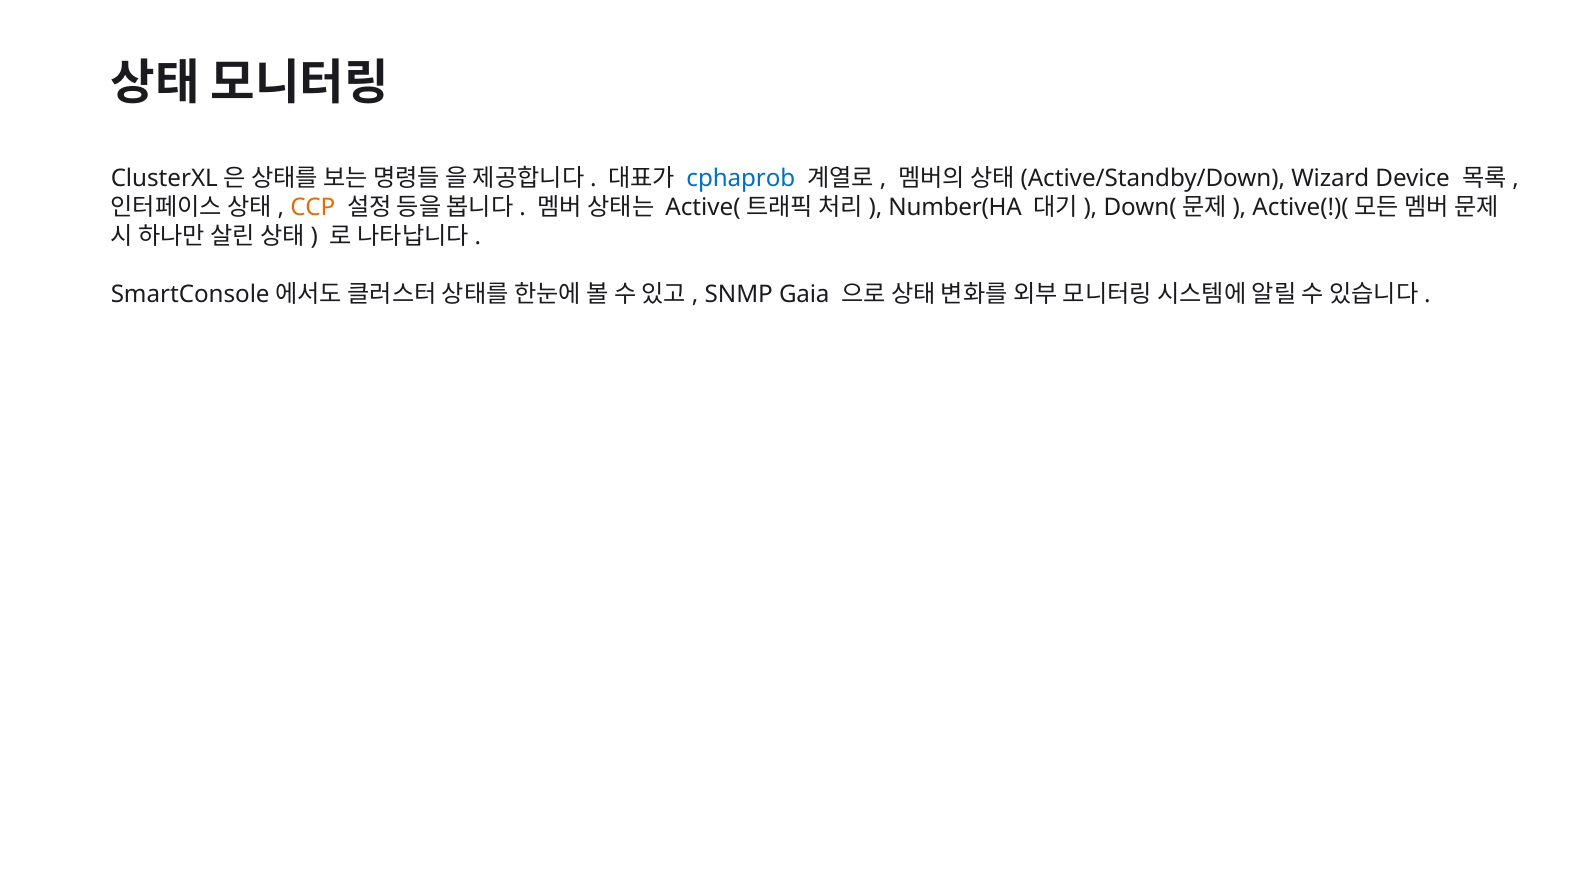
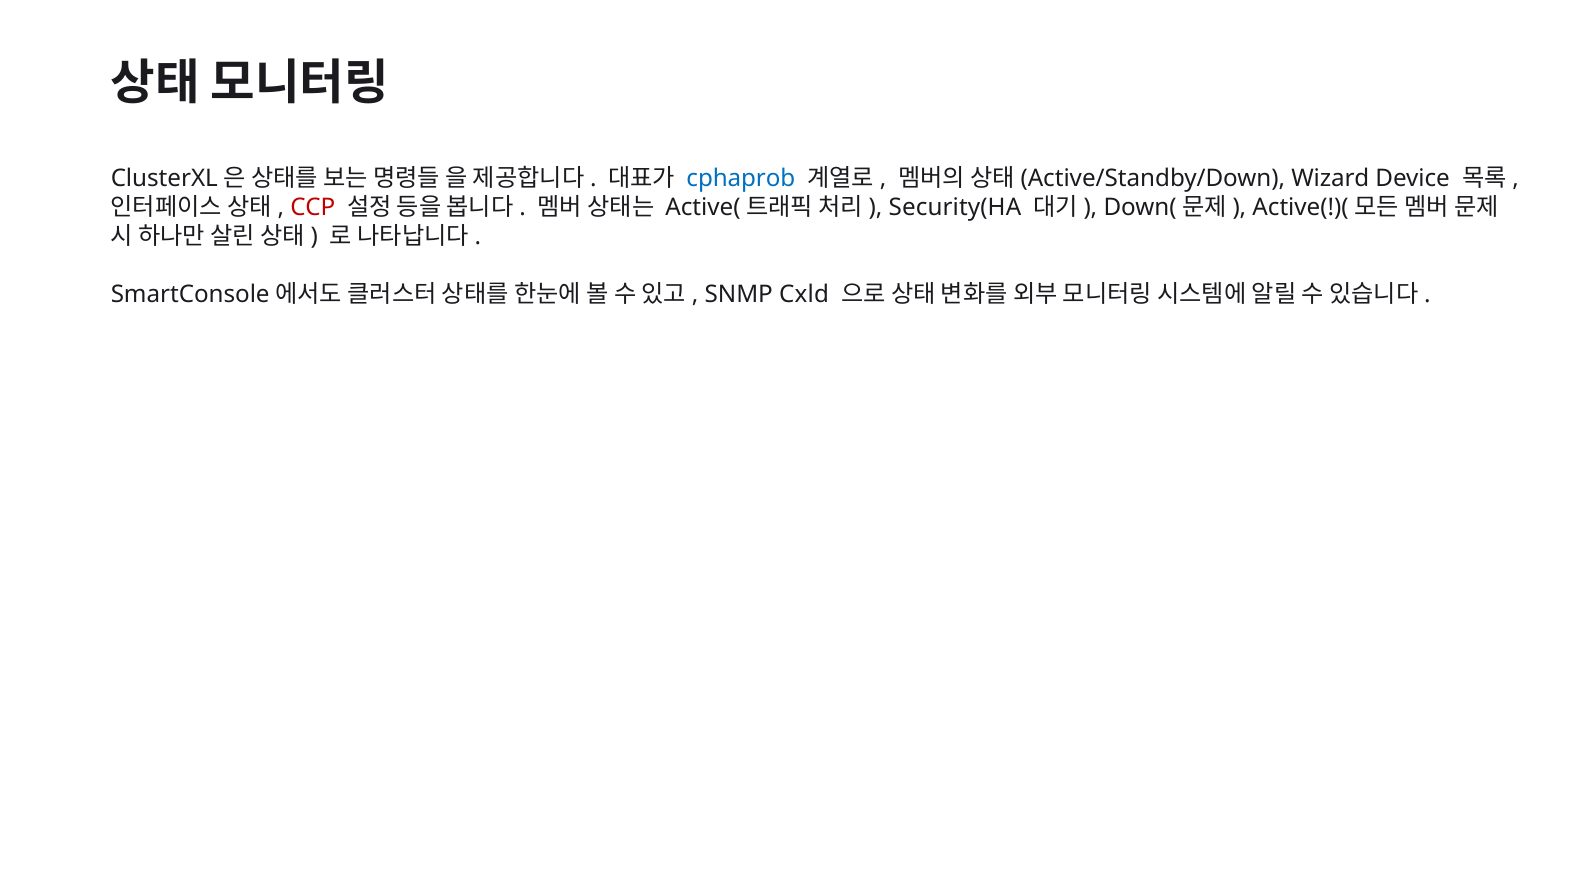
CCP colour: orange -> red
Number(HA: Number(HA -> Security(HA
Gaia: Gaia -> Cxld
